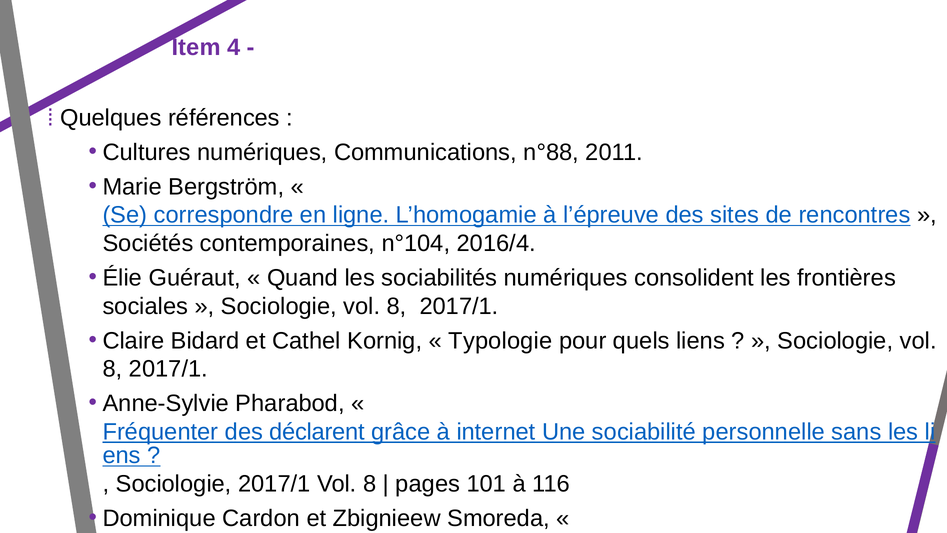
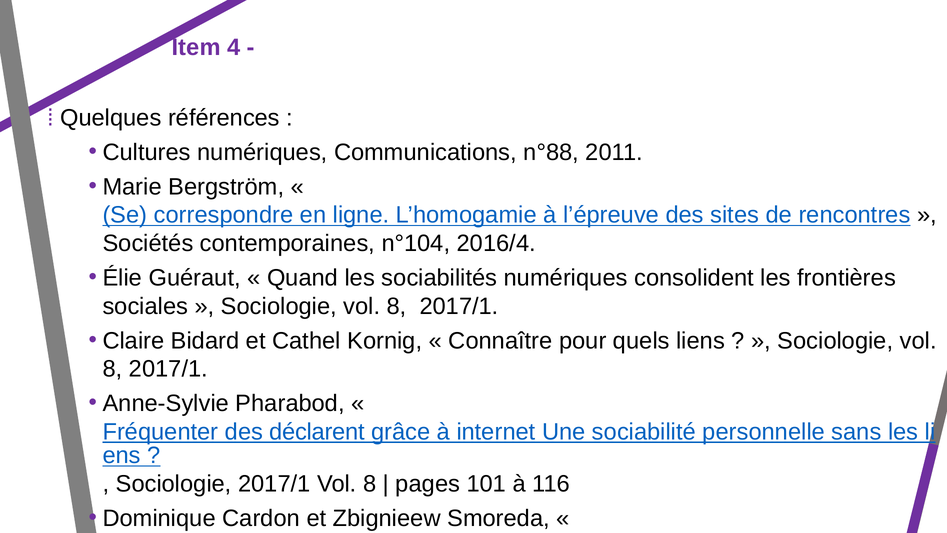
Typologie: Typologie -> Connaître
